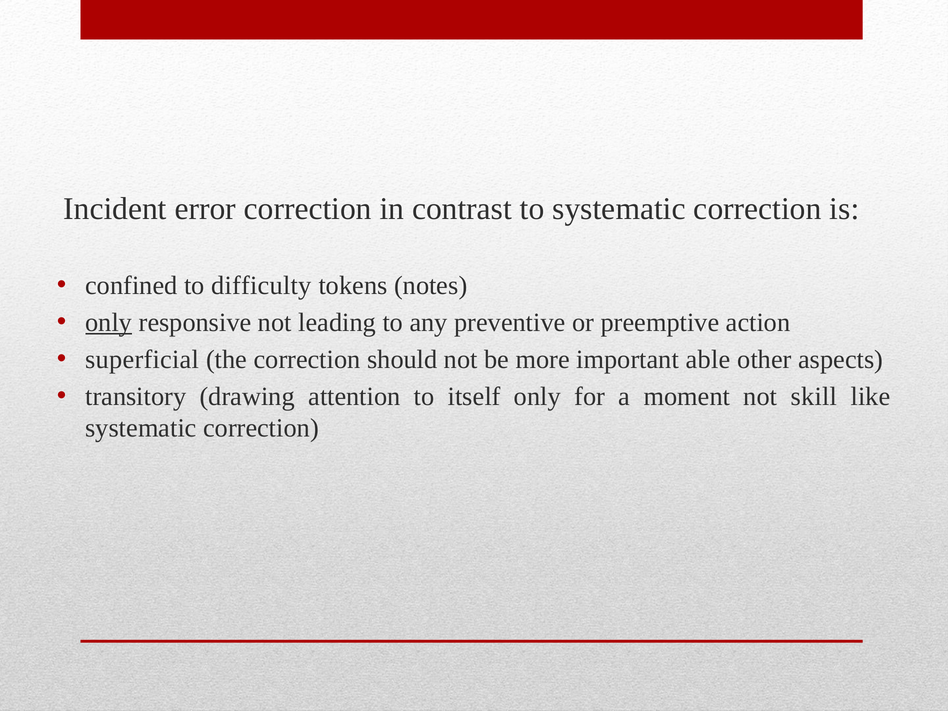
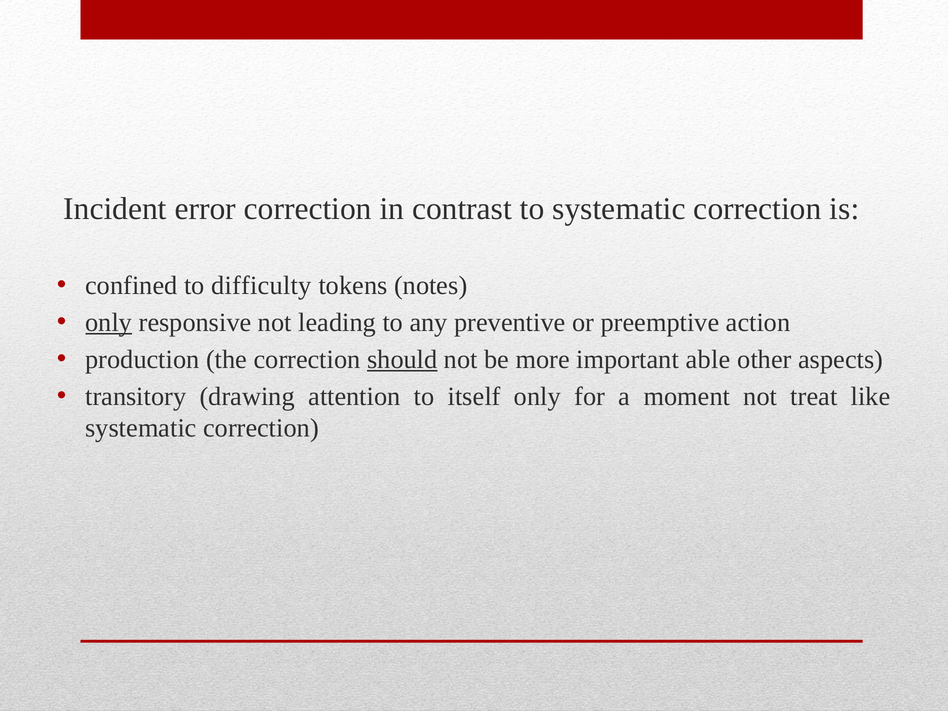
superficial: superficial -> production
should underline: none -> present
skill: skill -> treat
